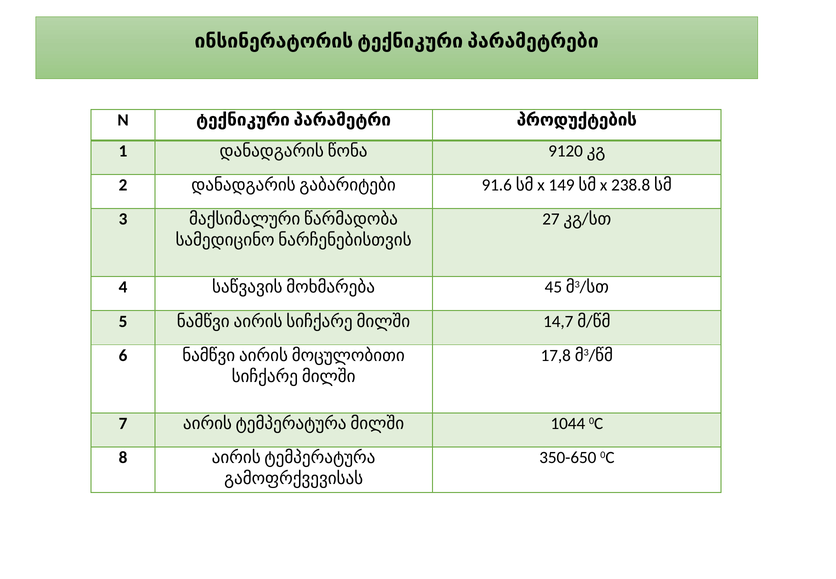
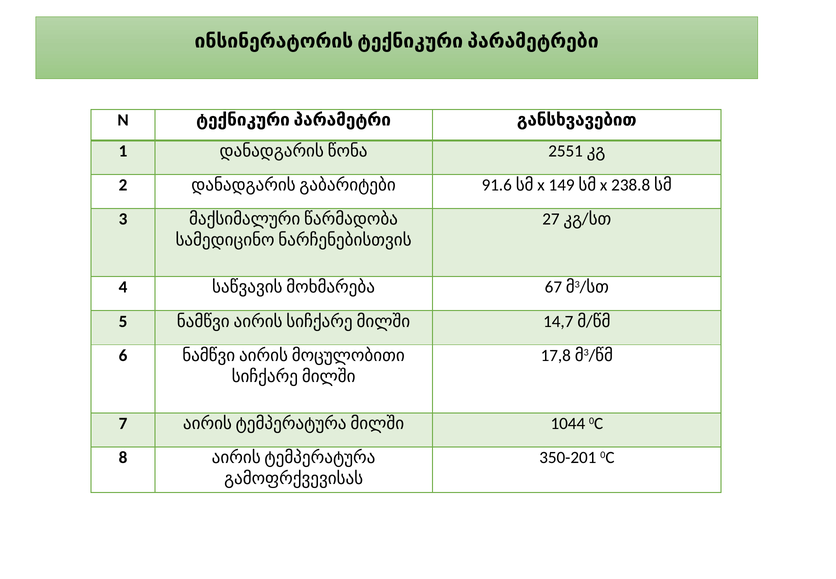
პროდუქტების: პროდუქტების -> განსხვავებით
9120: 9120 -> 2551
45: 45 -> 67
350-650: 350-650 -> 350-201
